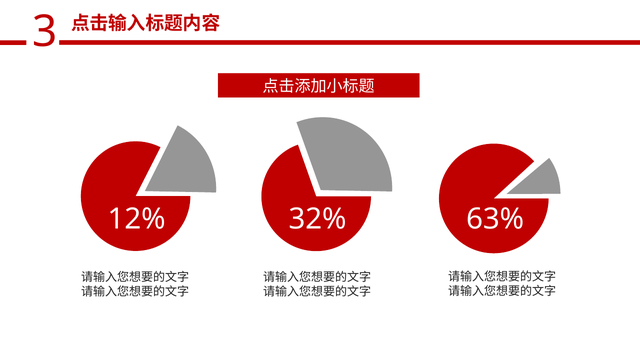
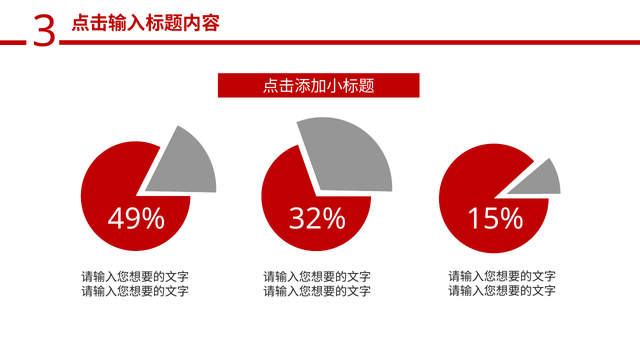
12%: 12% -> 49%
63%: 63% -> 15%
